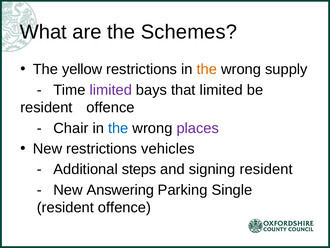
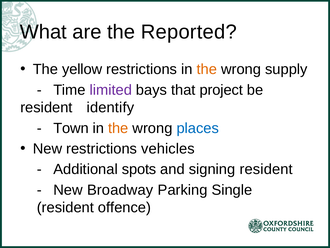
Schemes: Schemes -> Reported
that limited: limited -> project
offence at (110, 107): offence -> identify
Chair: Chair -> Town
the at (118, 128) colour: blue -> orange
places colour: purple -> blue
steps: steps -> spots
Answering: Answering -> Broadway
